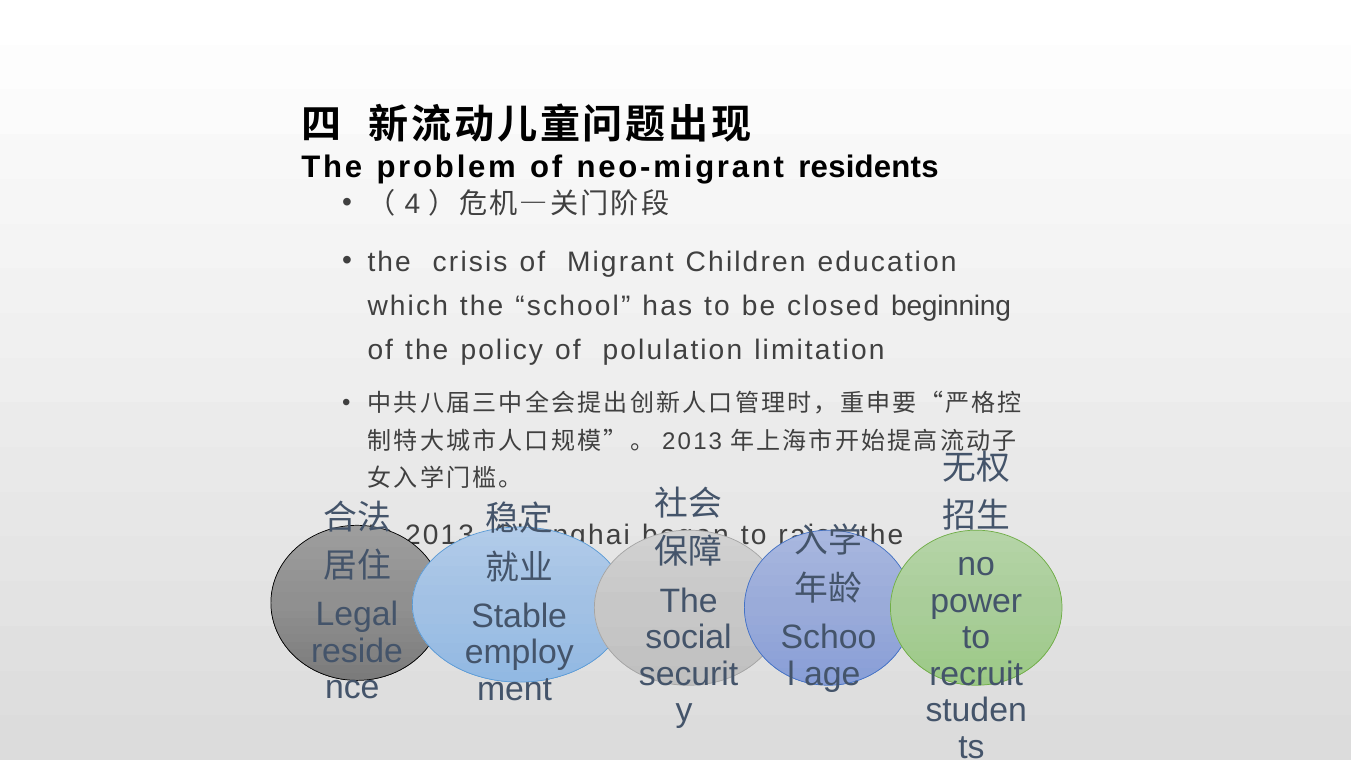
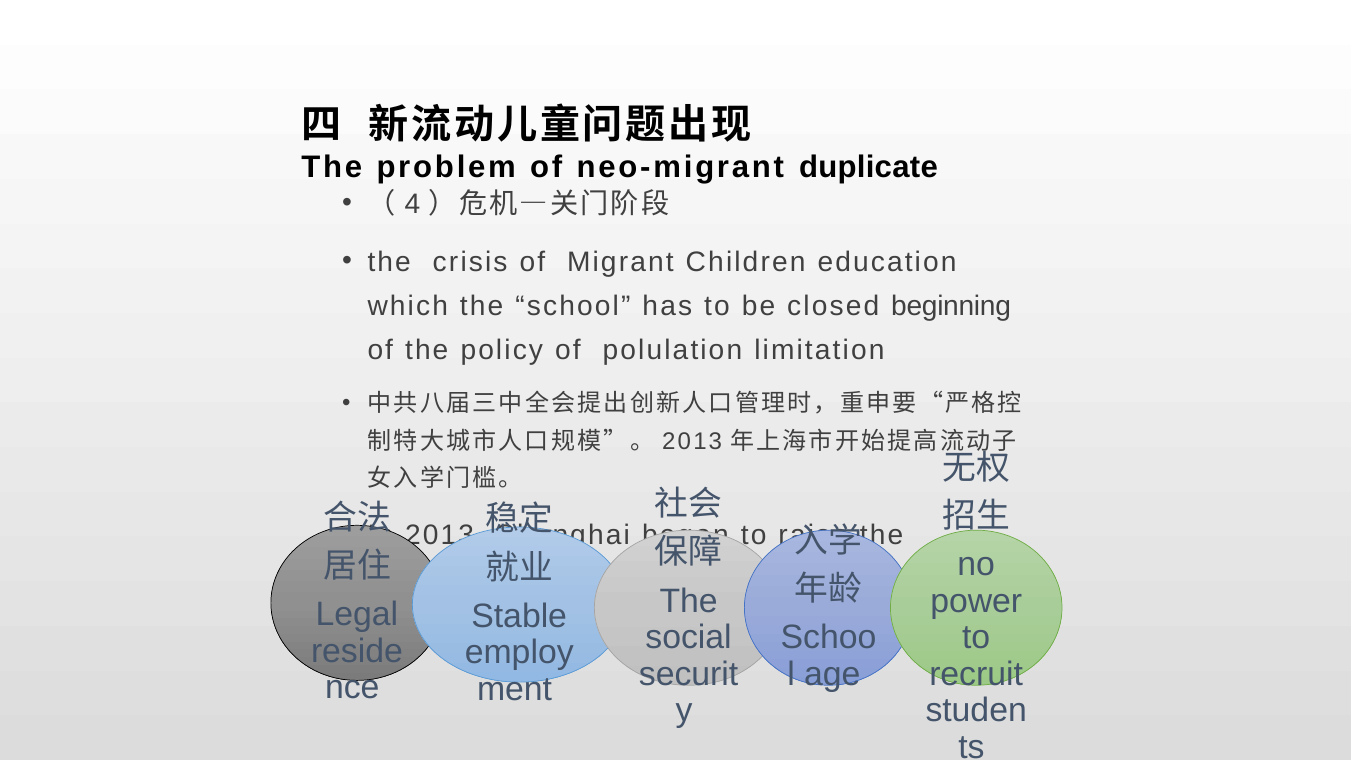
residents: residents -> duplicate
